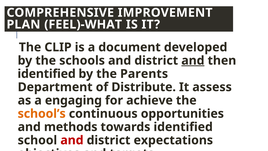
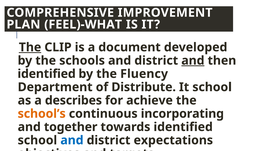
The at (30, 47) underline: none -> present
Parents: Parents -> Fluency
It assess: assess -> school
engaging: engaging -> describes
opportunities: opportunities -> incorporating
methods: methods -> together
and at (72, 140) colour: red -> blue
